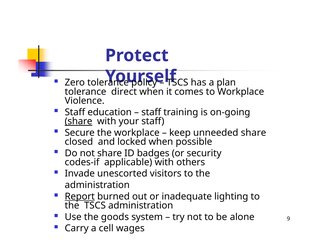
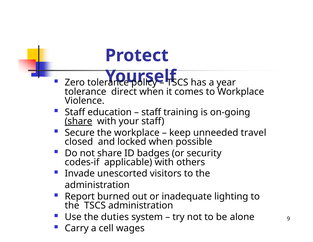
plan: plan -> year
unneeded share: share -> travel
Report underline: present -> none
goods: goods -> duties
